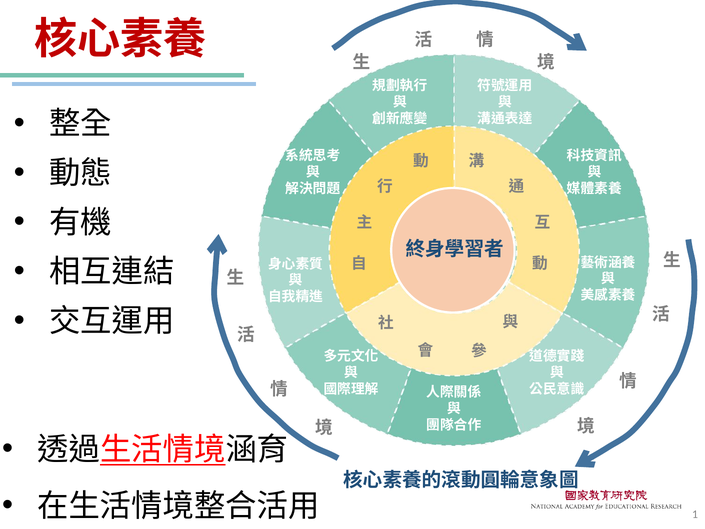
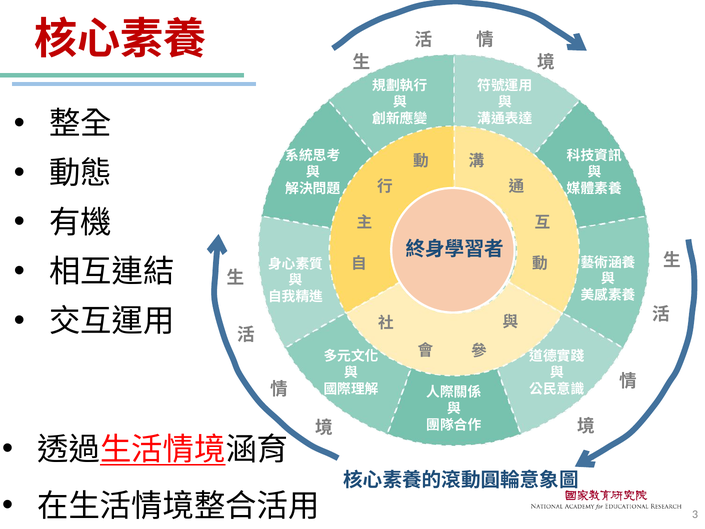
1: 1 -> 3
